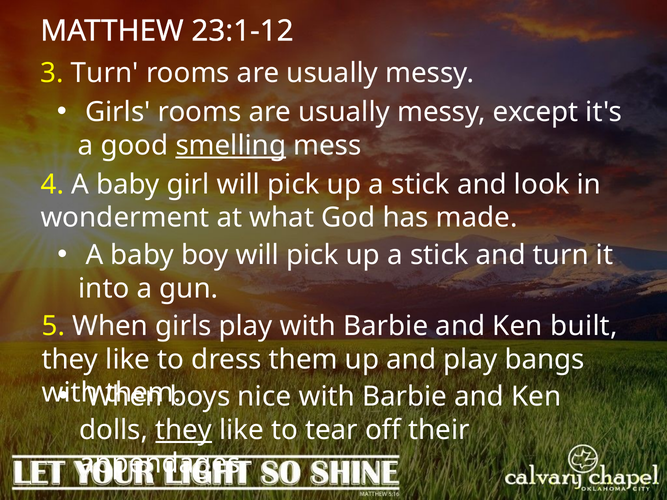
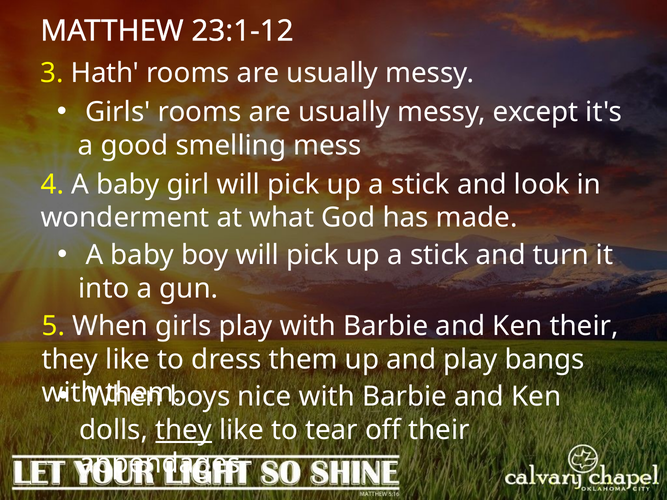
3 Turn: Turn -> Hath
smelling underline: present -> none
Ken built: built -> their
